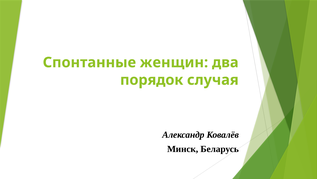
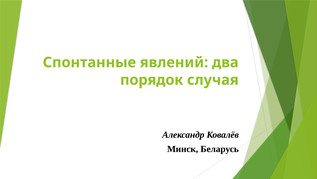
женщин: женщин -> явлений
